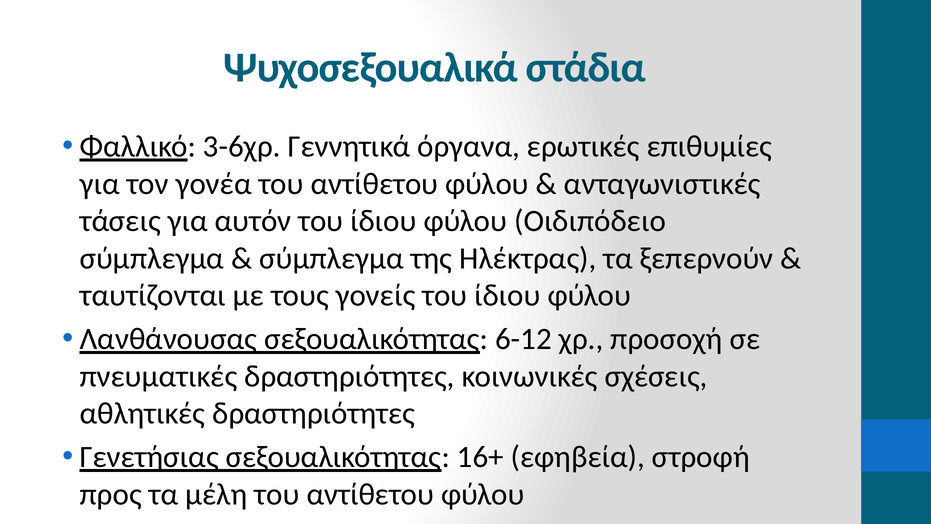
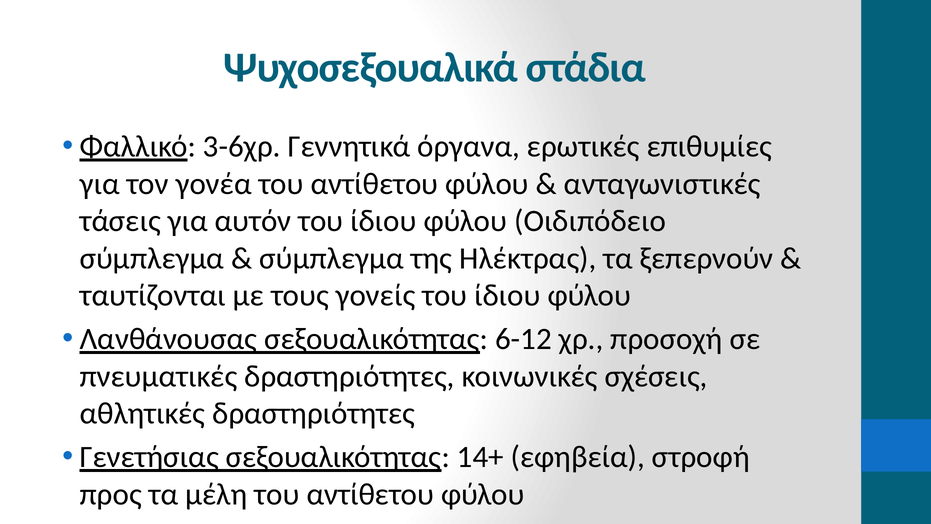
16+: 16+ -> 14+
